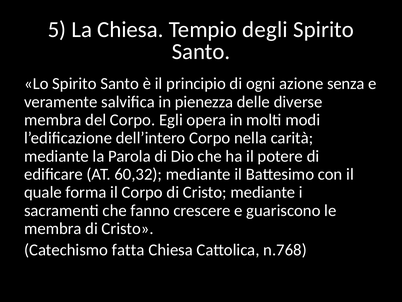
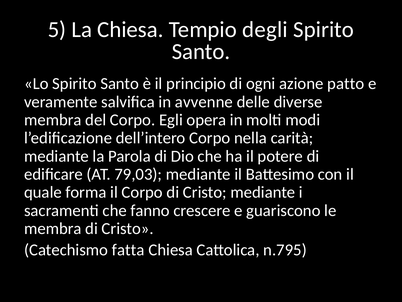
senza: senza -> patto
pienezza: pienezza -> avvenne
60,32: 60,32 -> 79,03
n.768: n.768 -> n.795
